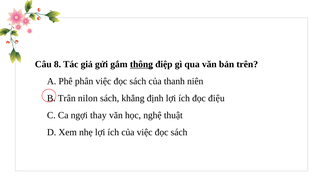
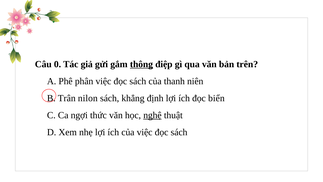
8: 8 -> 0
điệu: điệu -> biển
thay: thay -> thức
nghệ underline: none -> present
